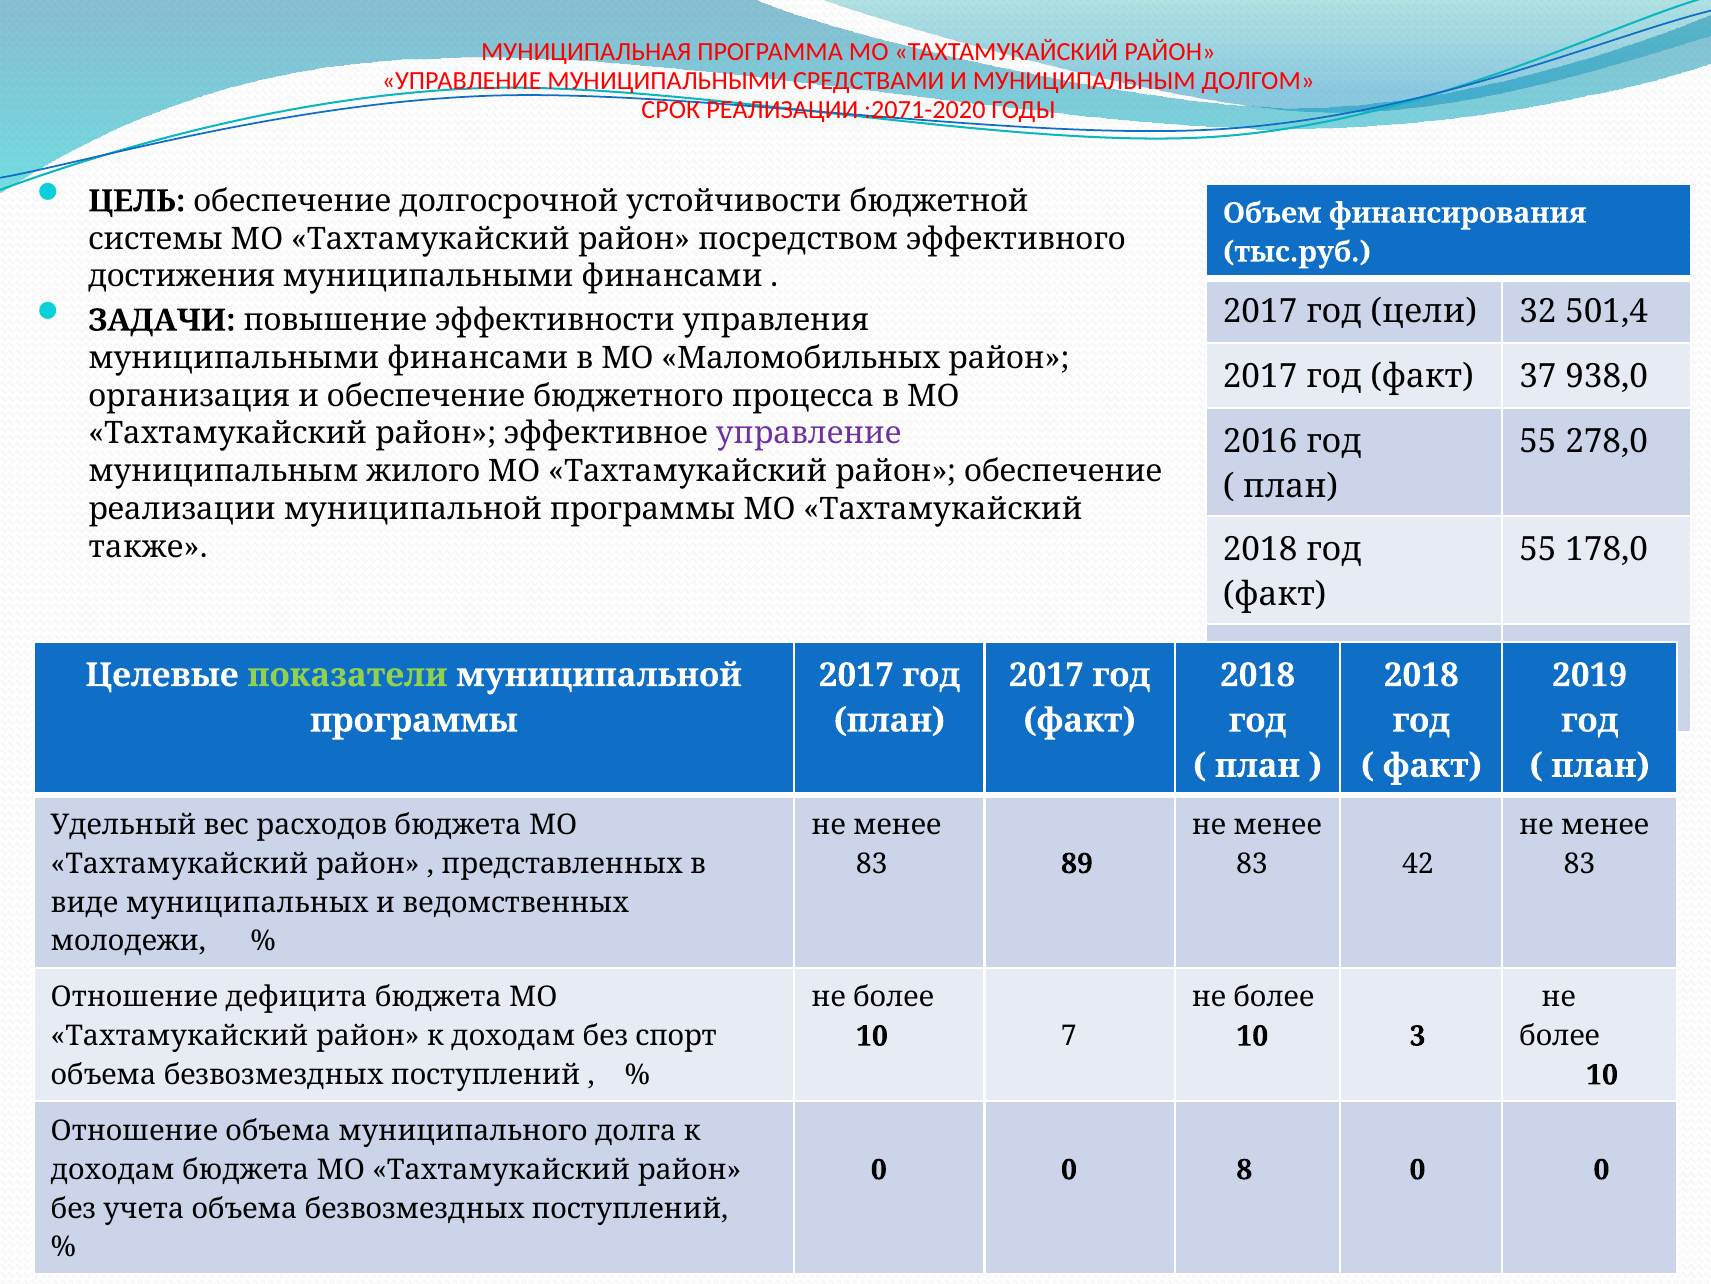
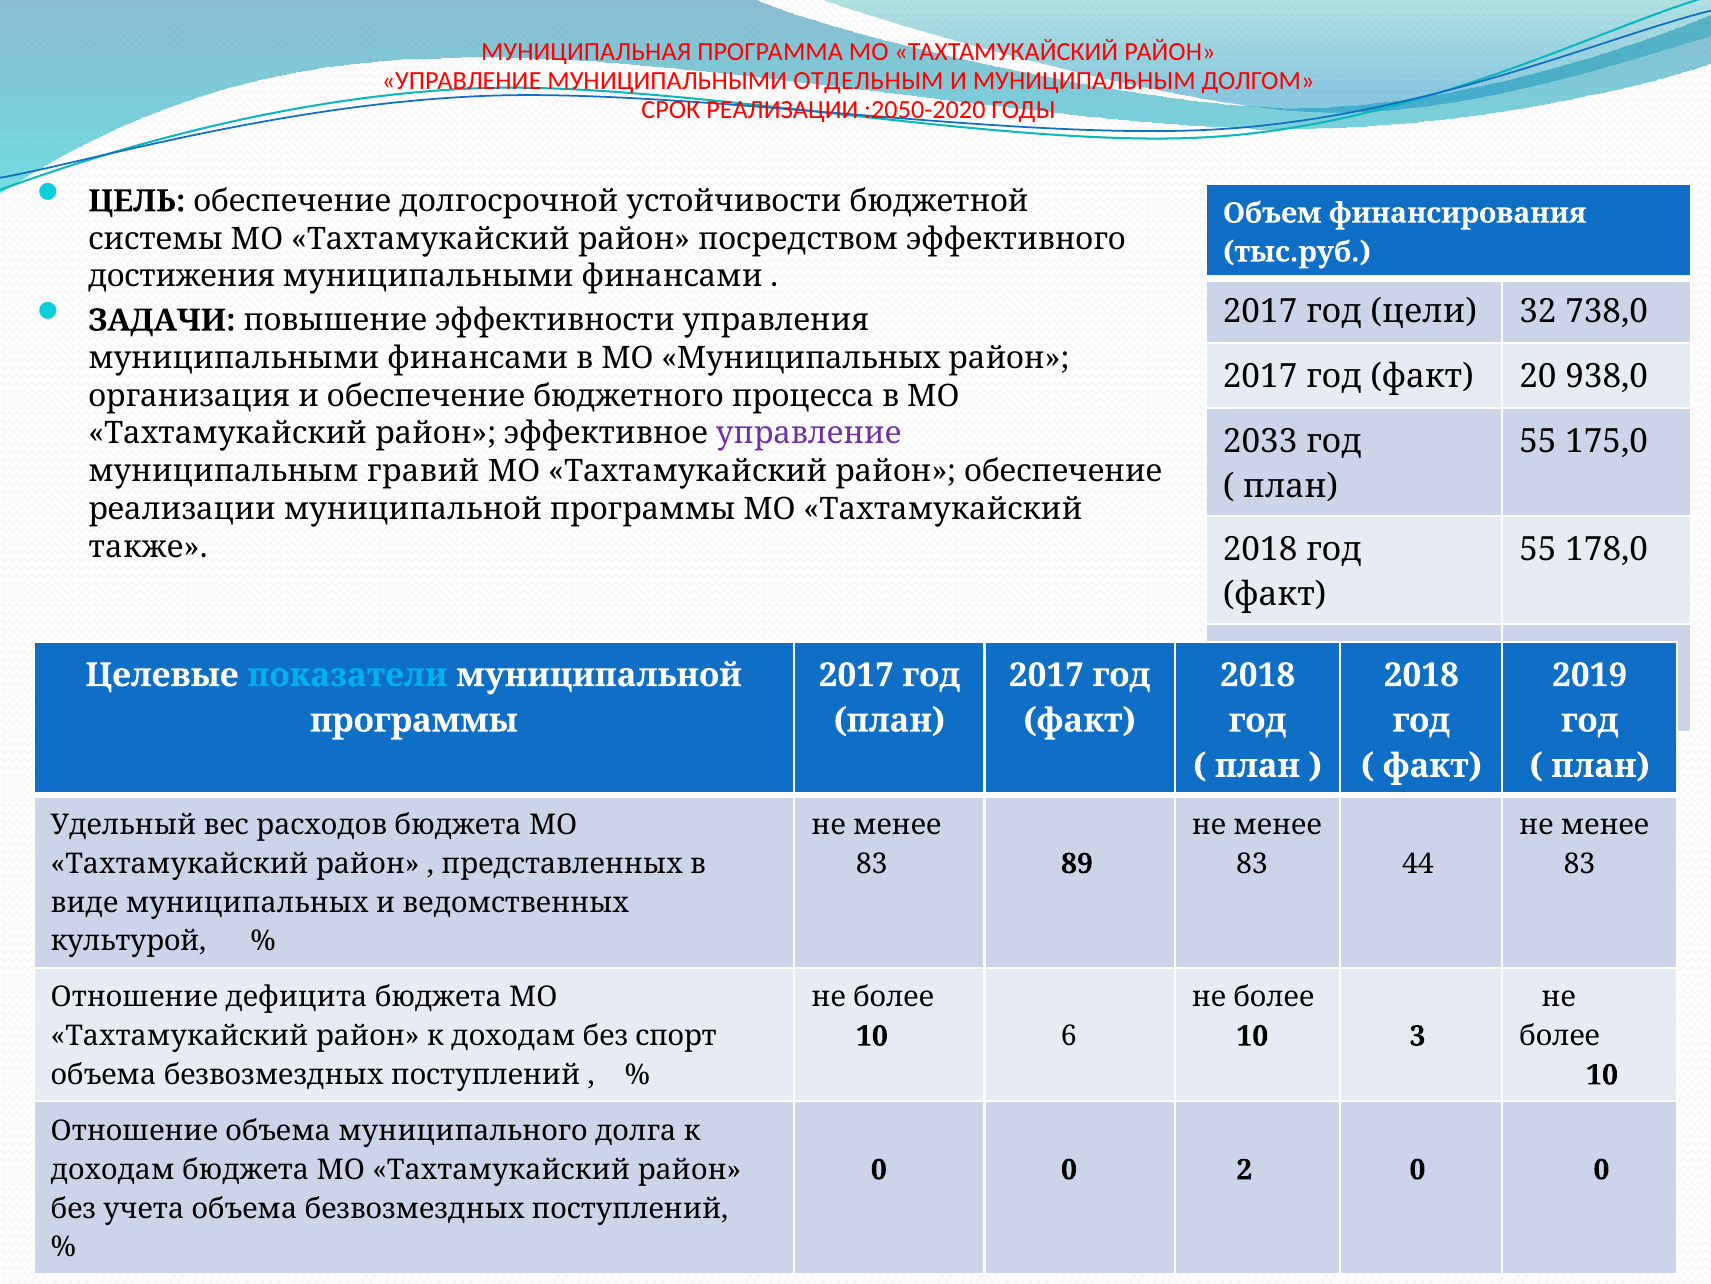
СРЕДСТВАМИ: СРЕДСТВАМИ -> ОТДЕЛЬНЫМ
:2071-2020: :2071-2020 -> :2050-2020
501,4: 501,4 -> 738,0
МО Маломобильных: Маломобильных -> Муниципальных
37: 37 -> 20
2016: 2016 -> 2033
278,0: 278,0 -> 175,0
жилого: жилого -> гравий
показатели colour: light green -> light blue
42: 42 -> 44
молодежи: молодежи -> культурой
7: 7 -> 6
8: 8 -> 2
